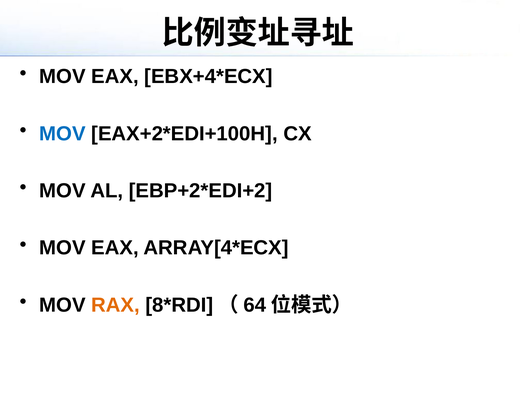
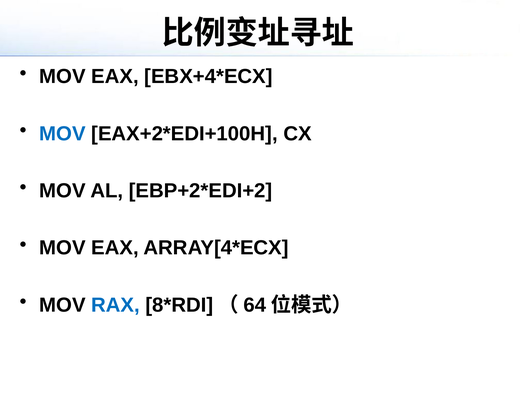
RAX colour: orange -> blue
